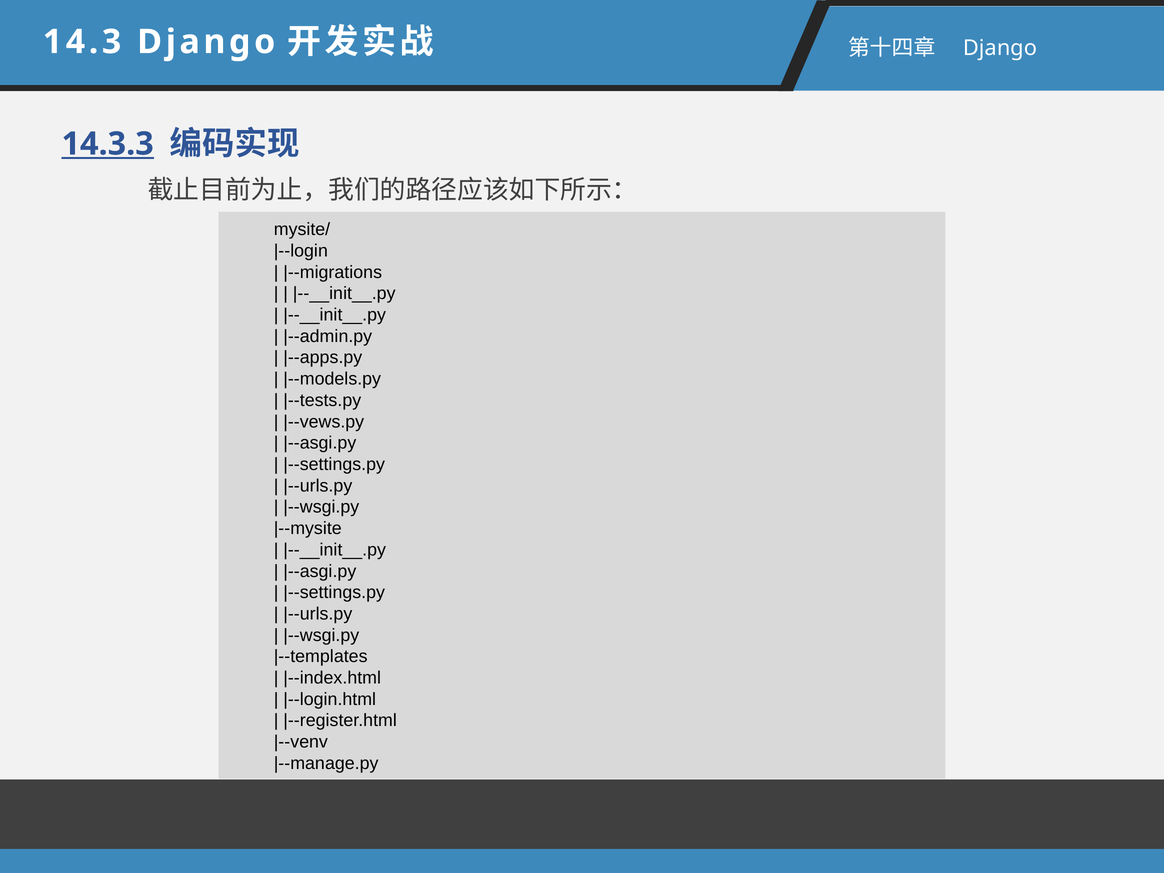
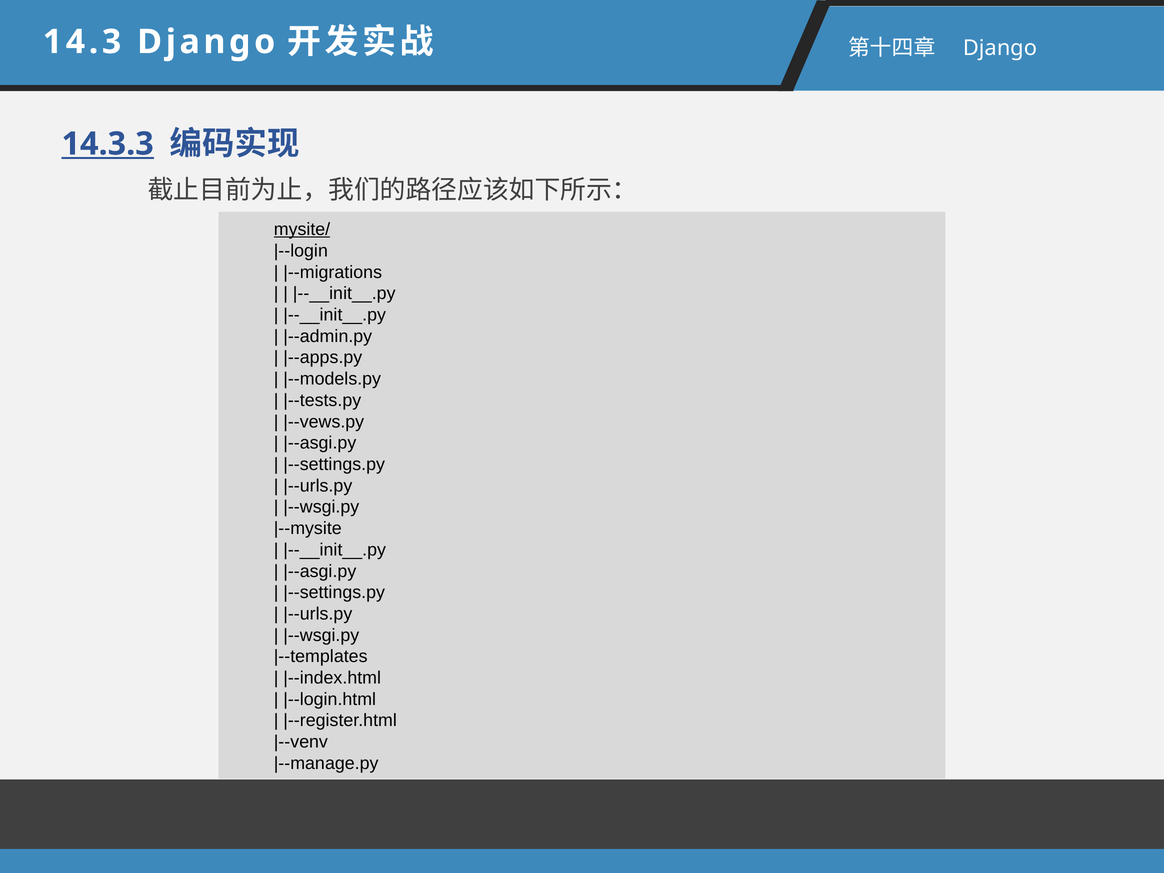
mysite/ underline: none -> present
